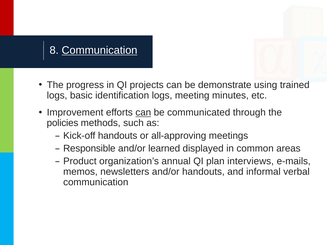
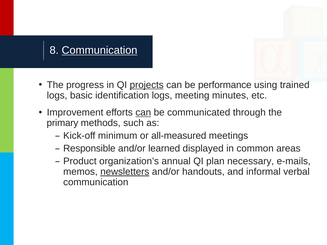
projects underline: none -> present
demonstrate: demonstrate -> performance
policies: policies -> primary
Kick-off handouts: handouts -> minimum
all-approving: all-approving -> all-measured
interviews: interviews -> necessary
newsletters underline: none -> present
